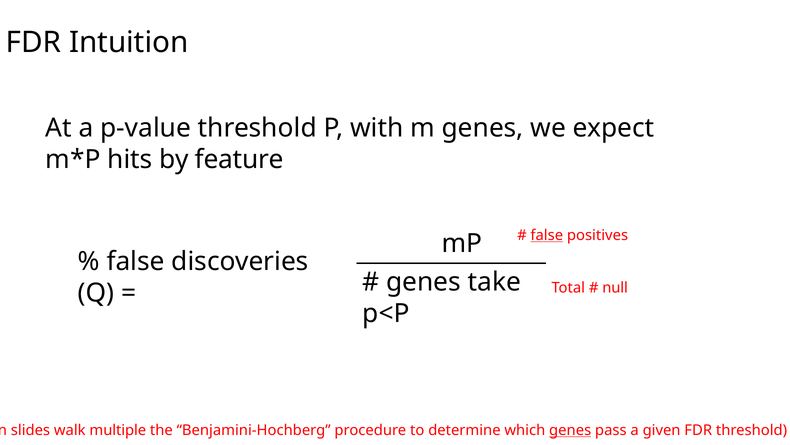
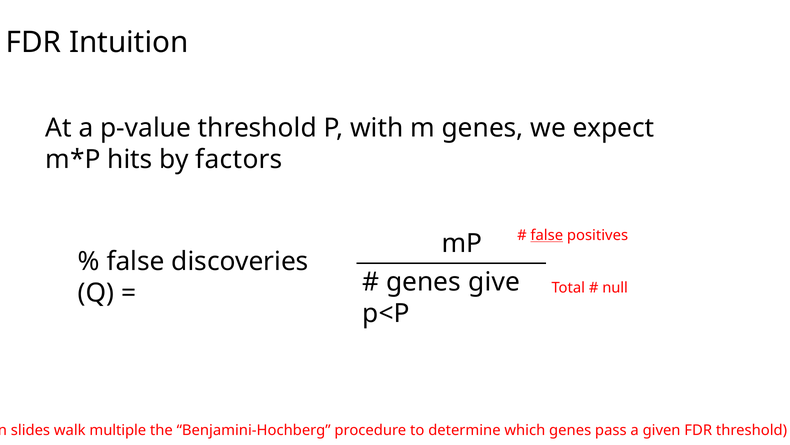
feature: feature -> factors
take: take -> give
genes at (570, 430) underline: present -> none
